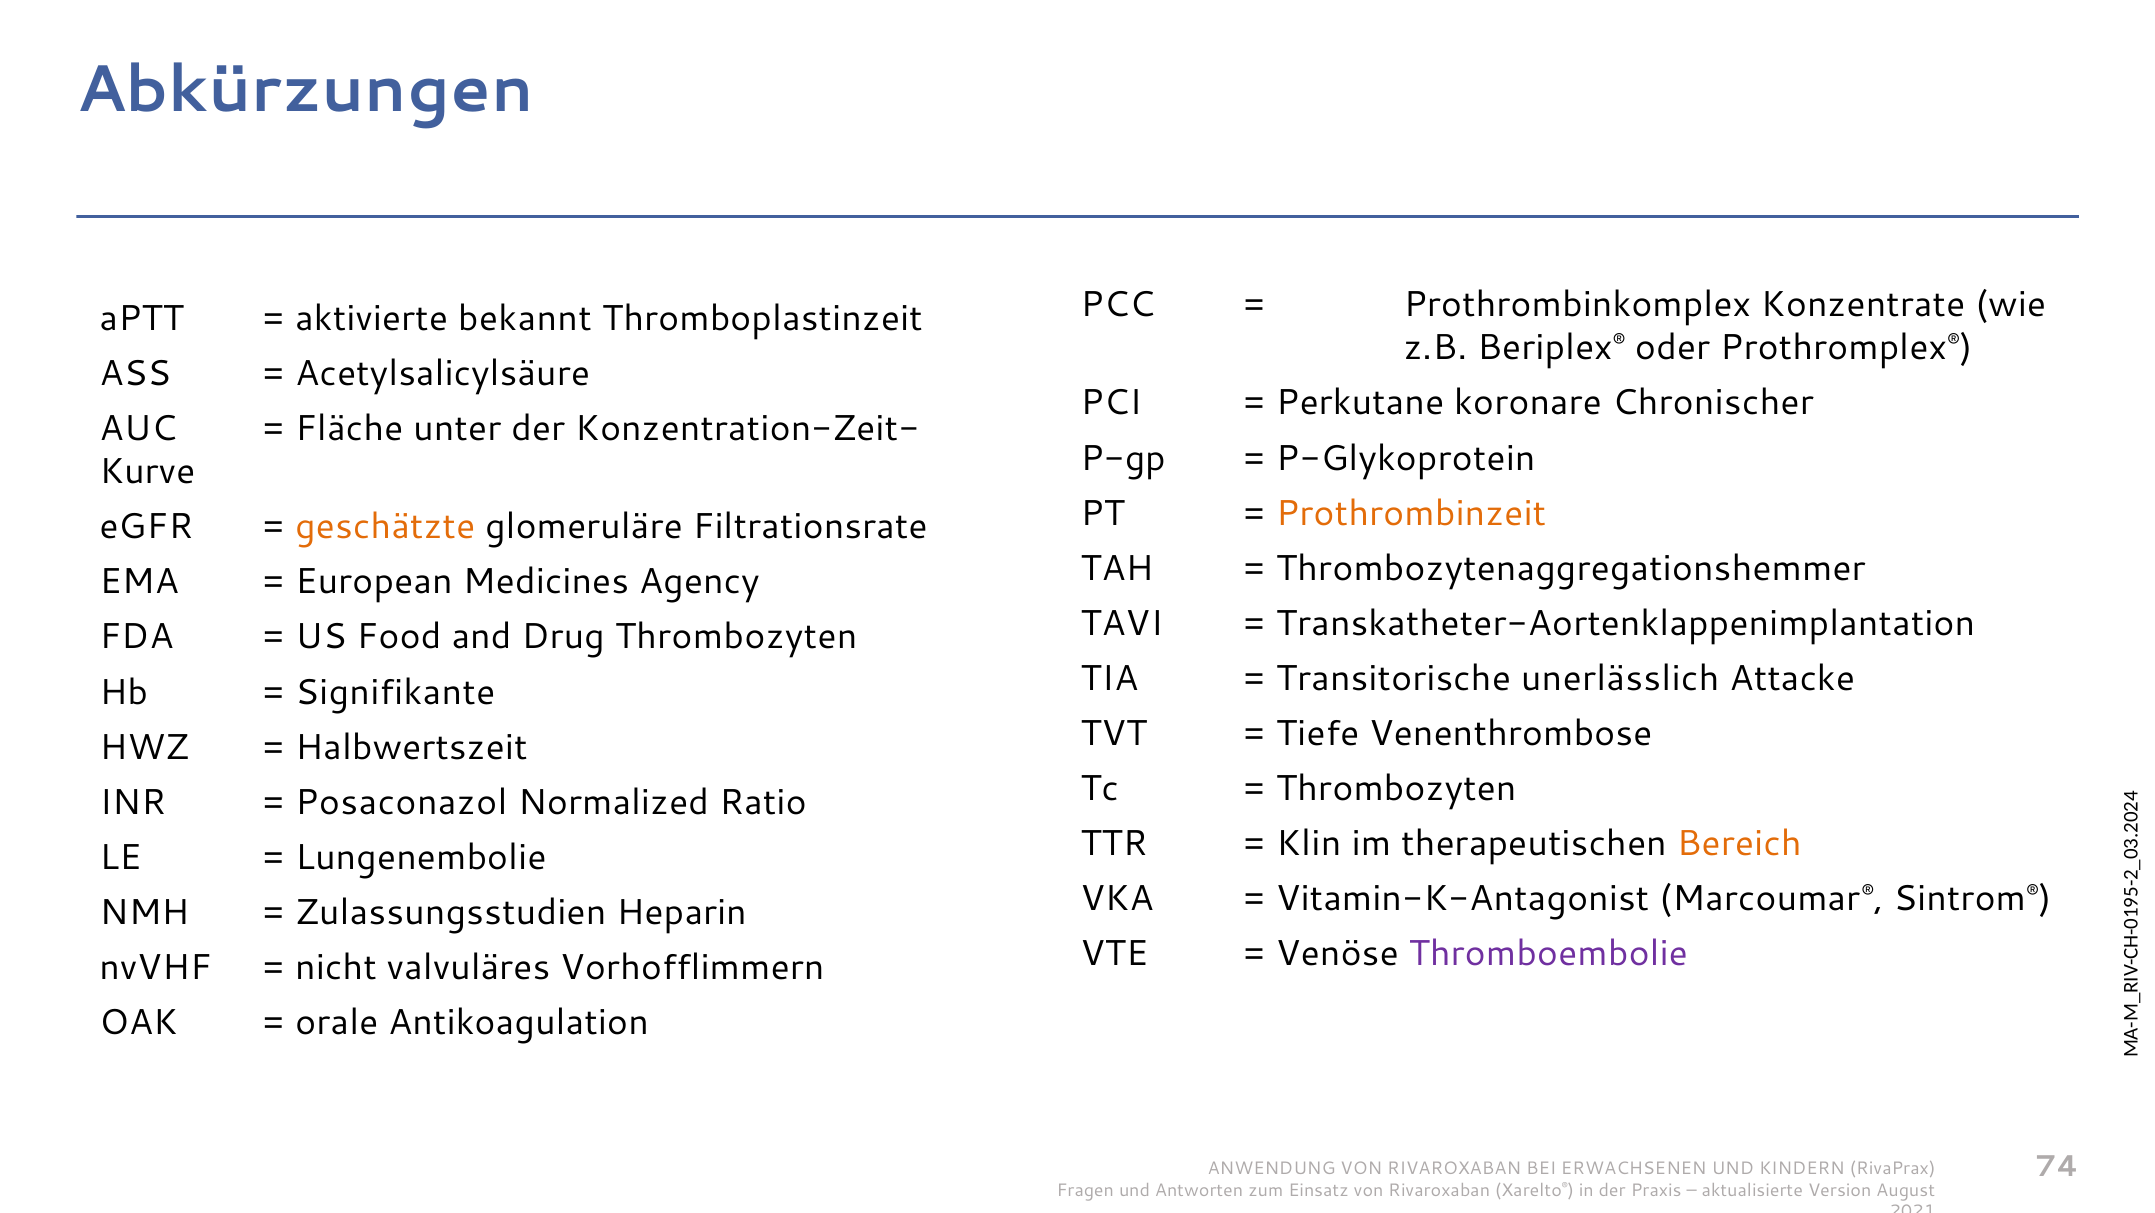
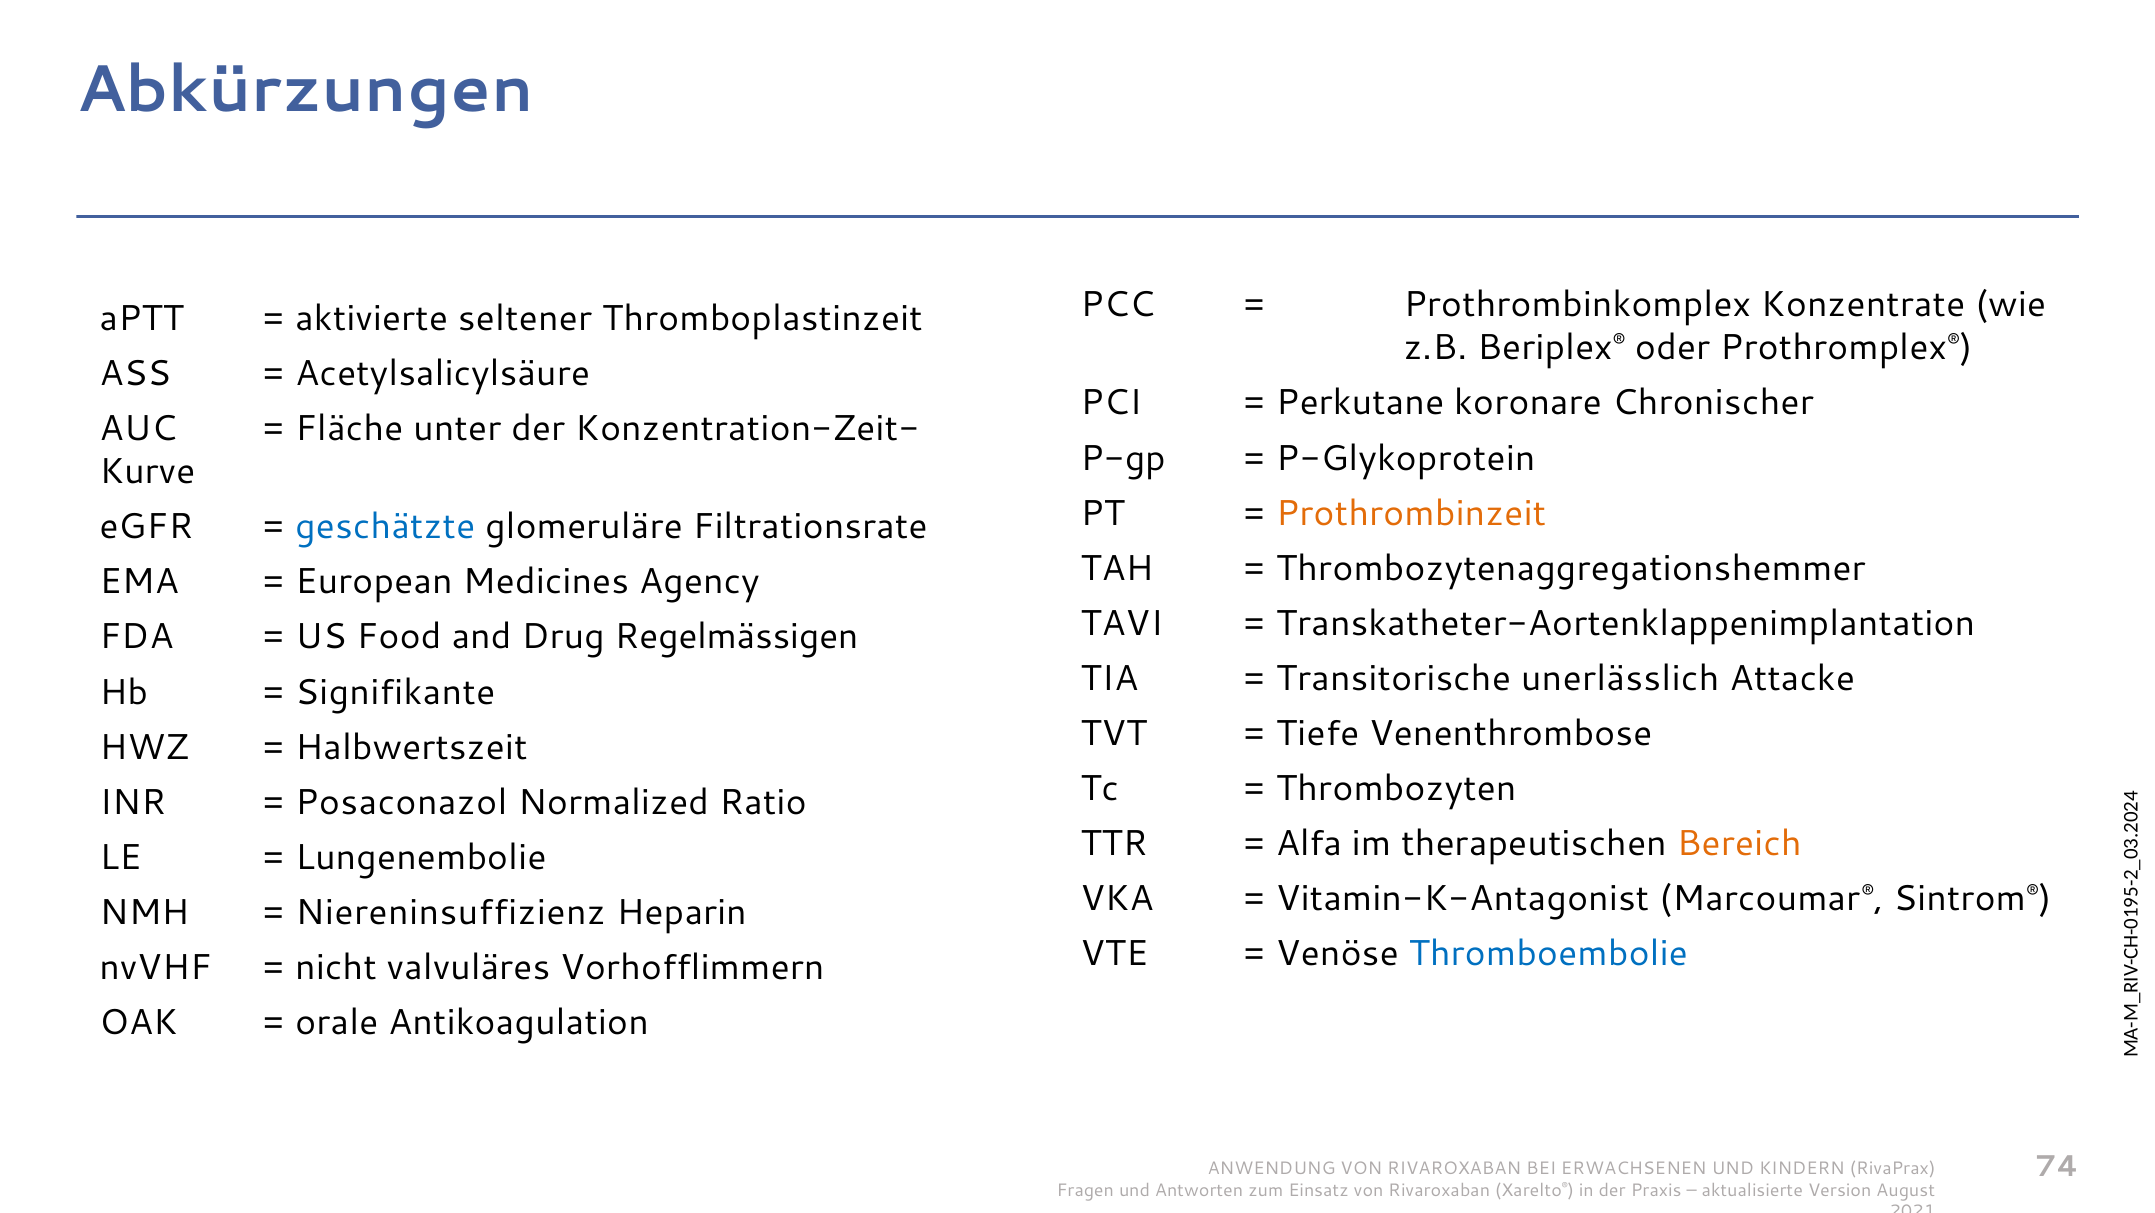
bekannt: bekannt -> seltener
geschätzte colour: orange -> blue
Drug Thrombozyten: Thrombozyten -> Regelmässigen
Klin: Klin -> Alfa
Zulassungsstudien: Zulassungsstudien -> Niereninsuffizienz
Thromboembolie colour: purple -> blue
